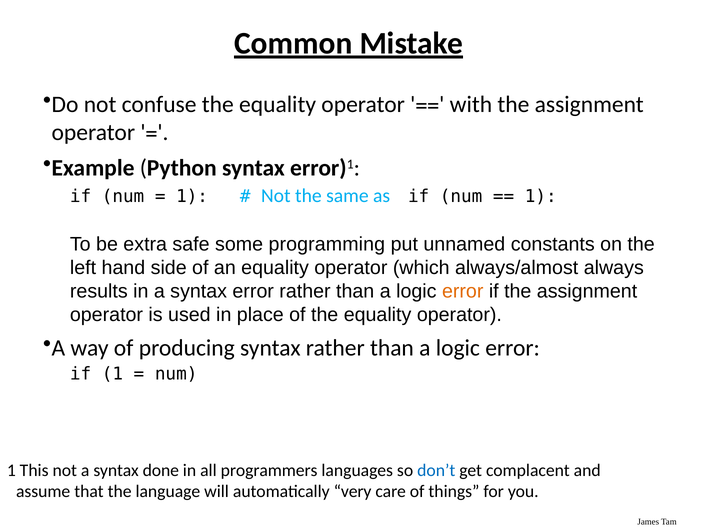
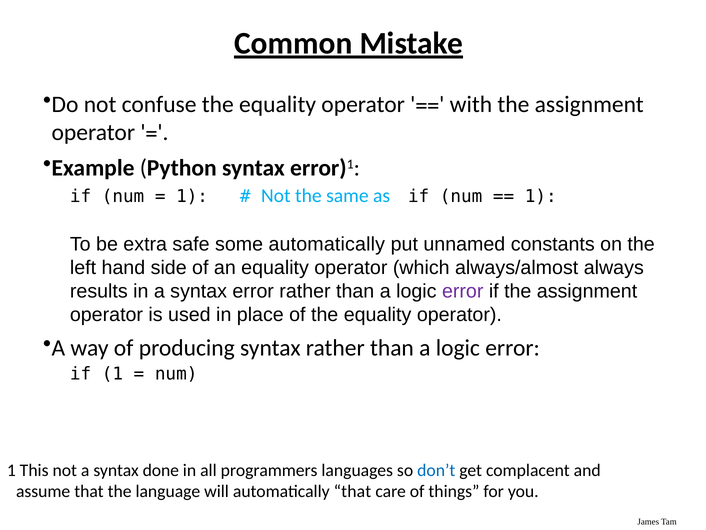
some programming: programming -> automatically
error at (463, 291) colour: orange -> purple
automatically very: very -> that
